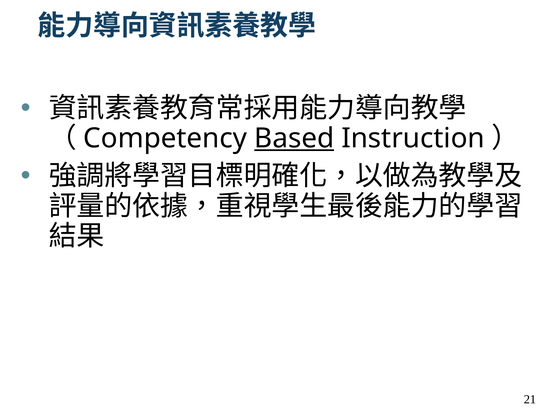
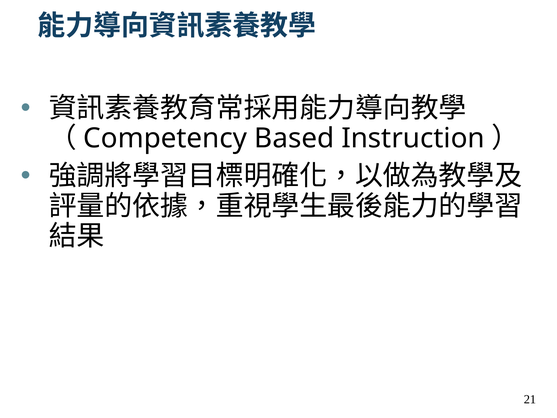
Based underline: present -> none
